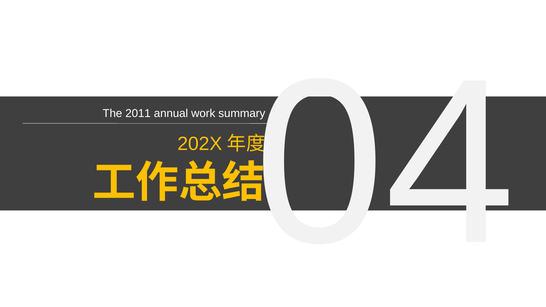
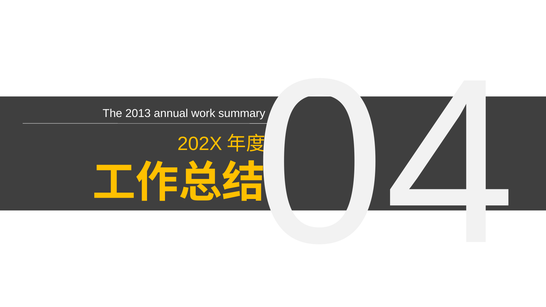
2011: 2011 -> 2013
